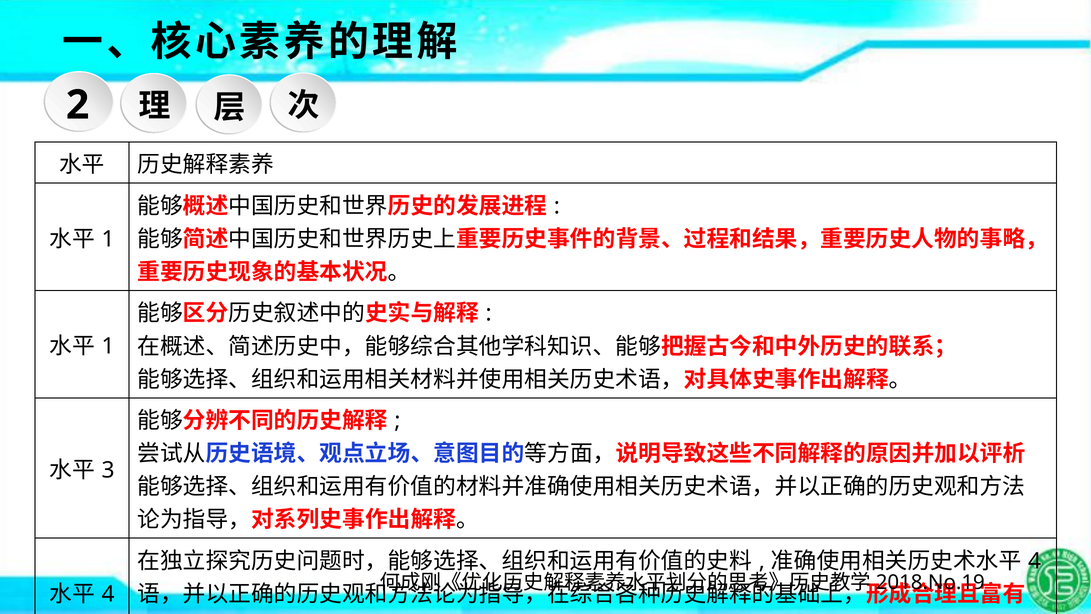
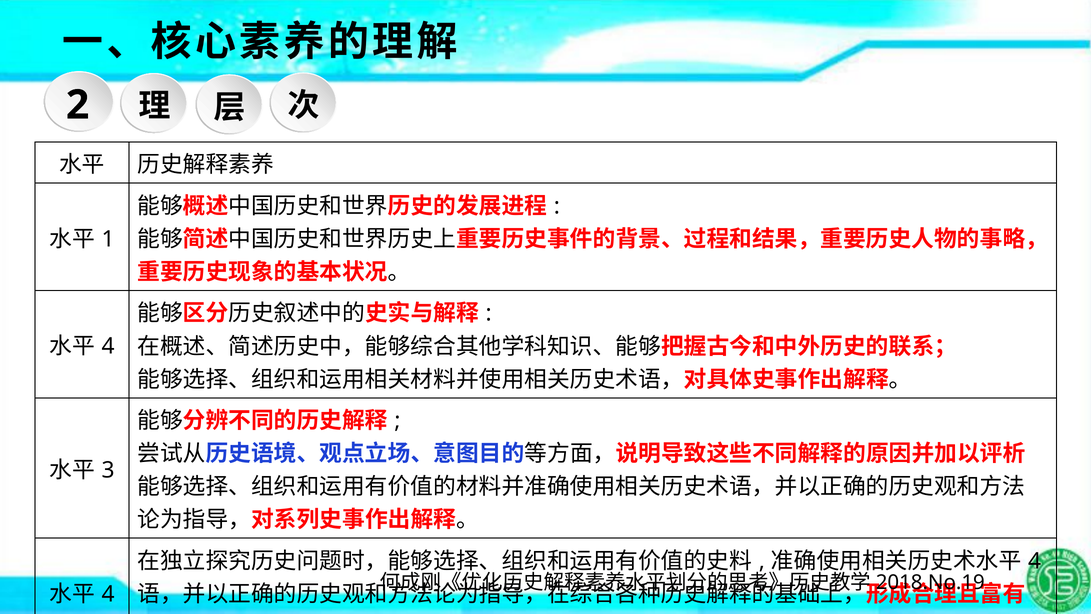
1 at (108, 346): 1 -> 4
